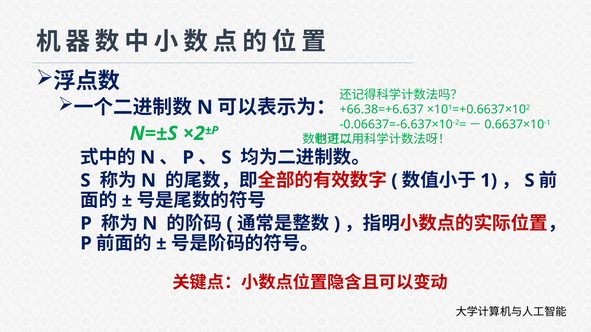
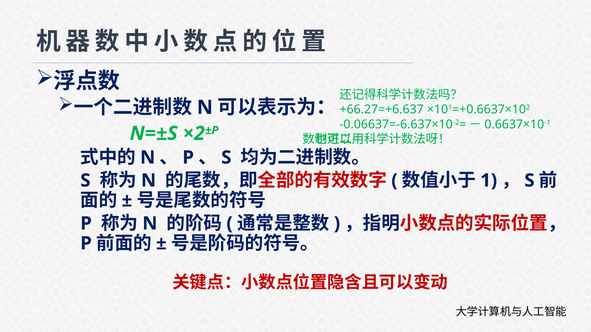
+66.38=+6.637: +66.38=+6.637 -> +66.27=+6.637
